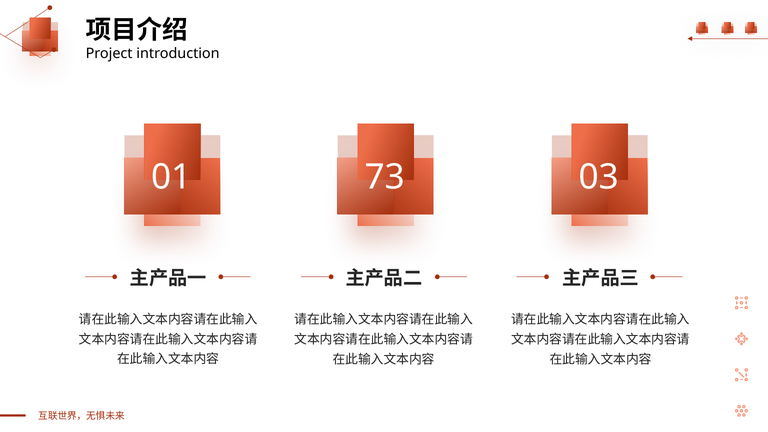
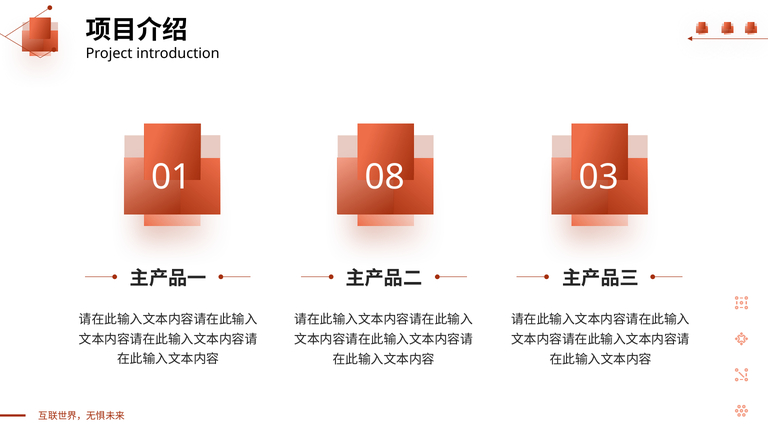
73: 73 -> 08
